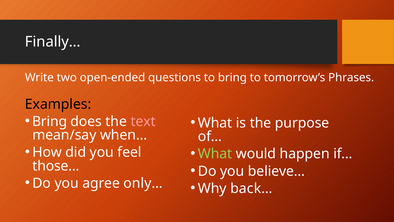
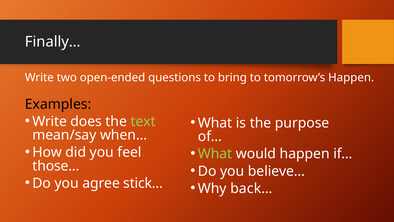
tomorrow’s Phrases: Phrases -> Happen
Bring at (50, 121): Bring -> Write
text colour: pink -> light green
only…: only… -> stick…
